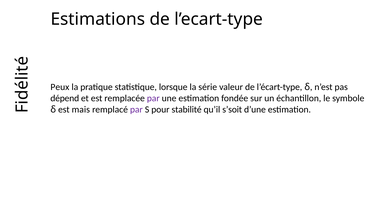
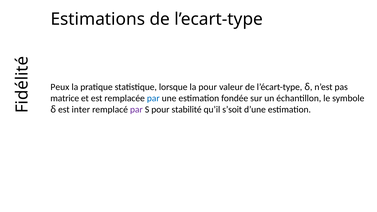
la série: série -> pour
dépend: dépend -> matrice
par at (153, 98) colour: purple -> blue
mais: mais -> inter
